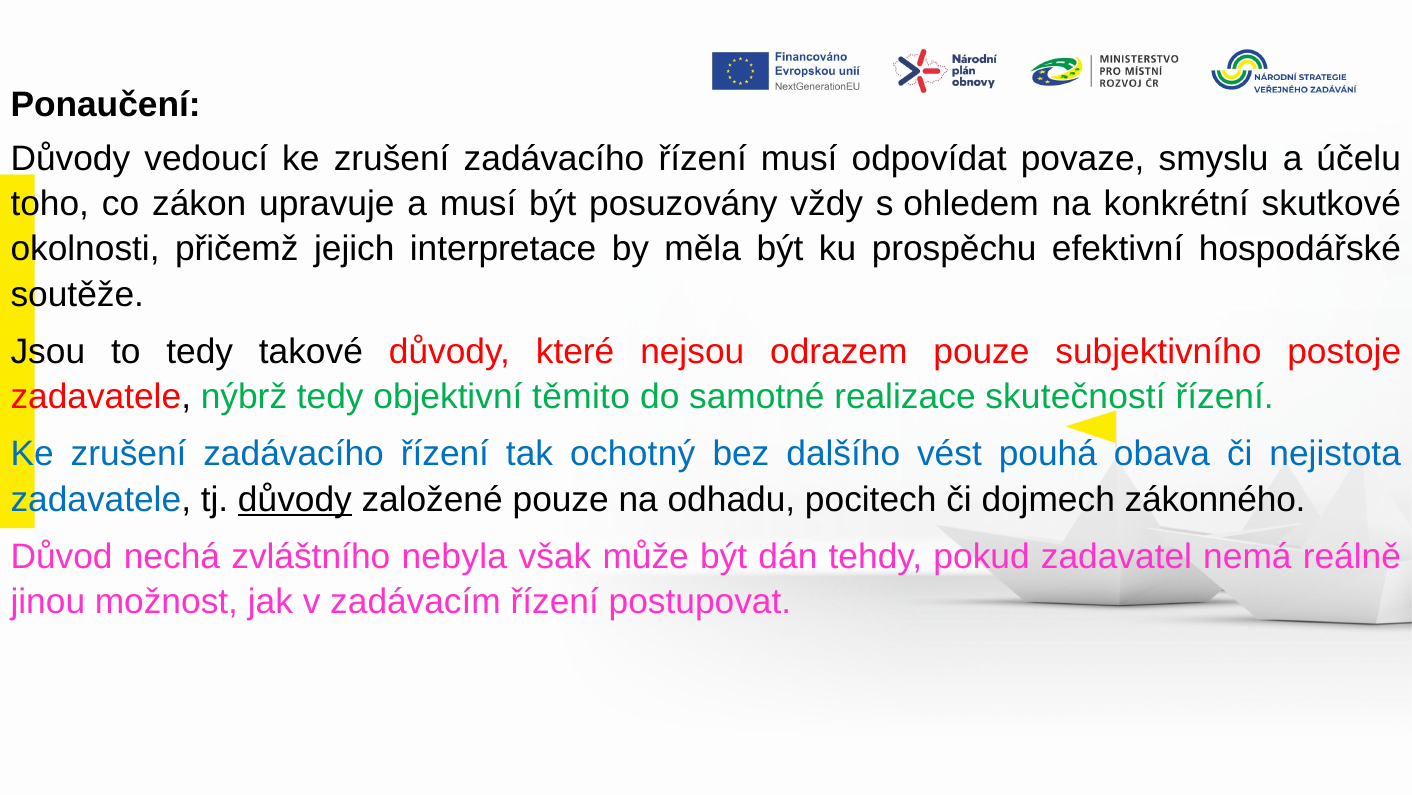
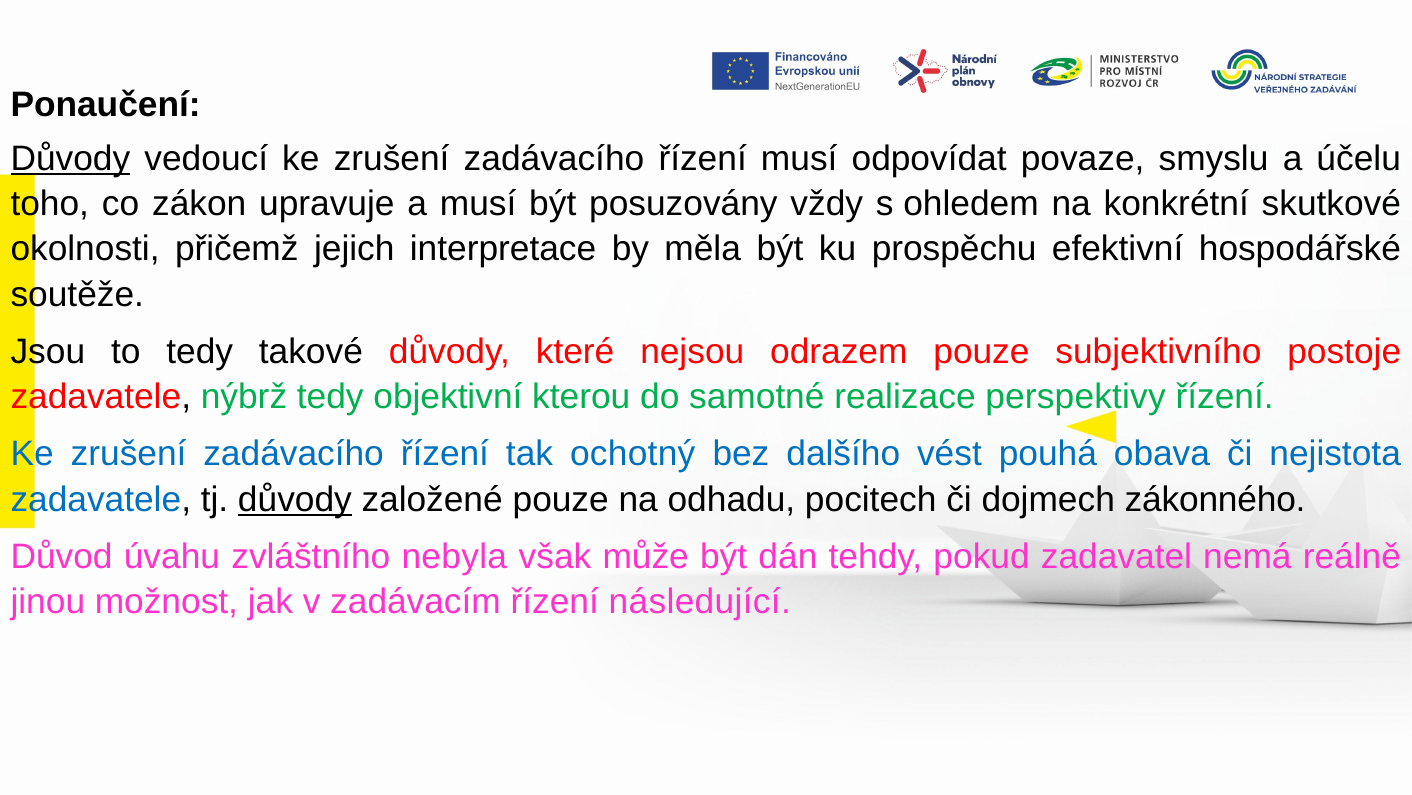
Důvody at (70, 158) underline: none -> present
těmito: těmito -> kterou
skutečností: skutečností -> perspektivy
nechá: nechá -> úvahu
postupovat: postupovat -> následující
